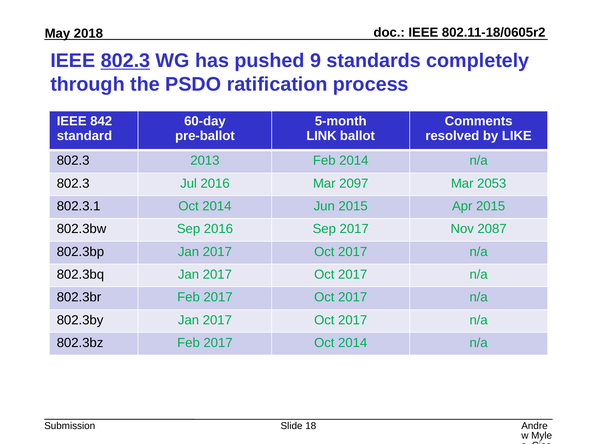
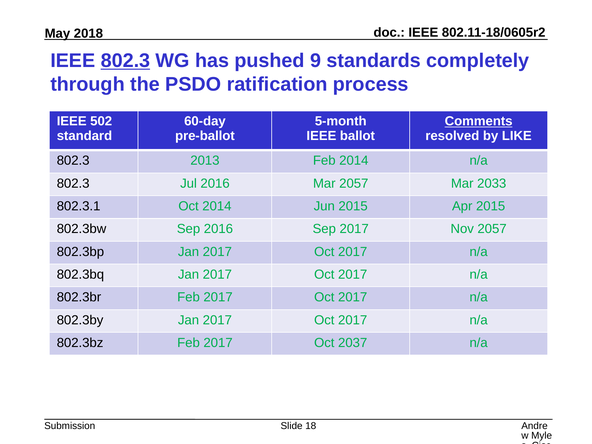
842: 842 -> 502
Comments underline: none -> present
LINK at (321, 136): LINK -> IEEE
Mar 2097: 2097 -> 2057
2053: 2053 -> 2033
Nov 2087: 2087 -> 2057
2017 Oct 2014: 2014 -> 2037
